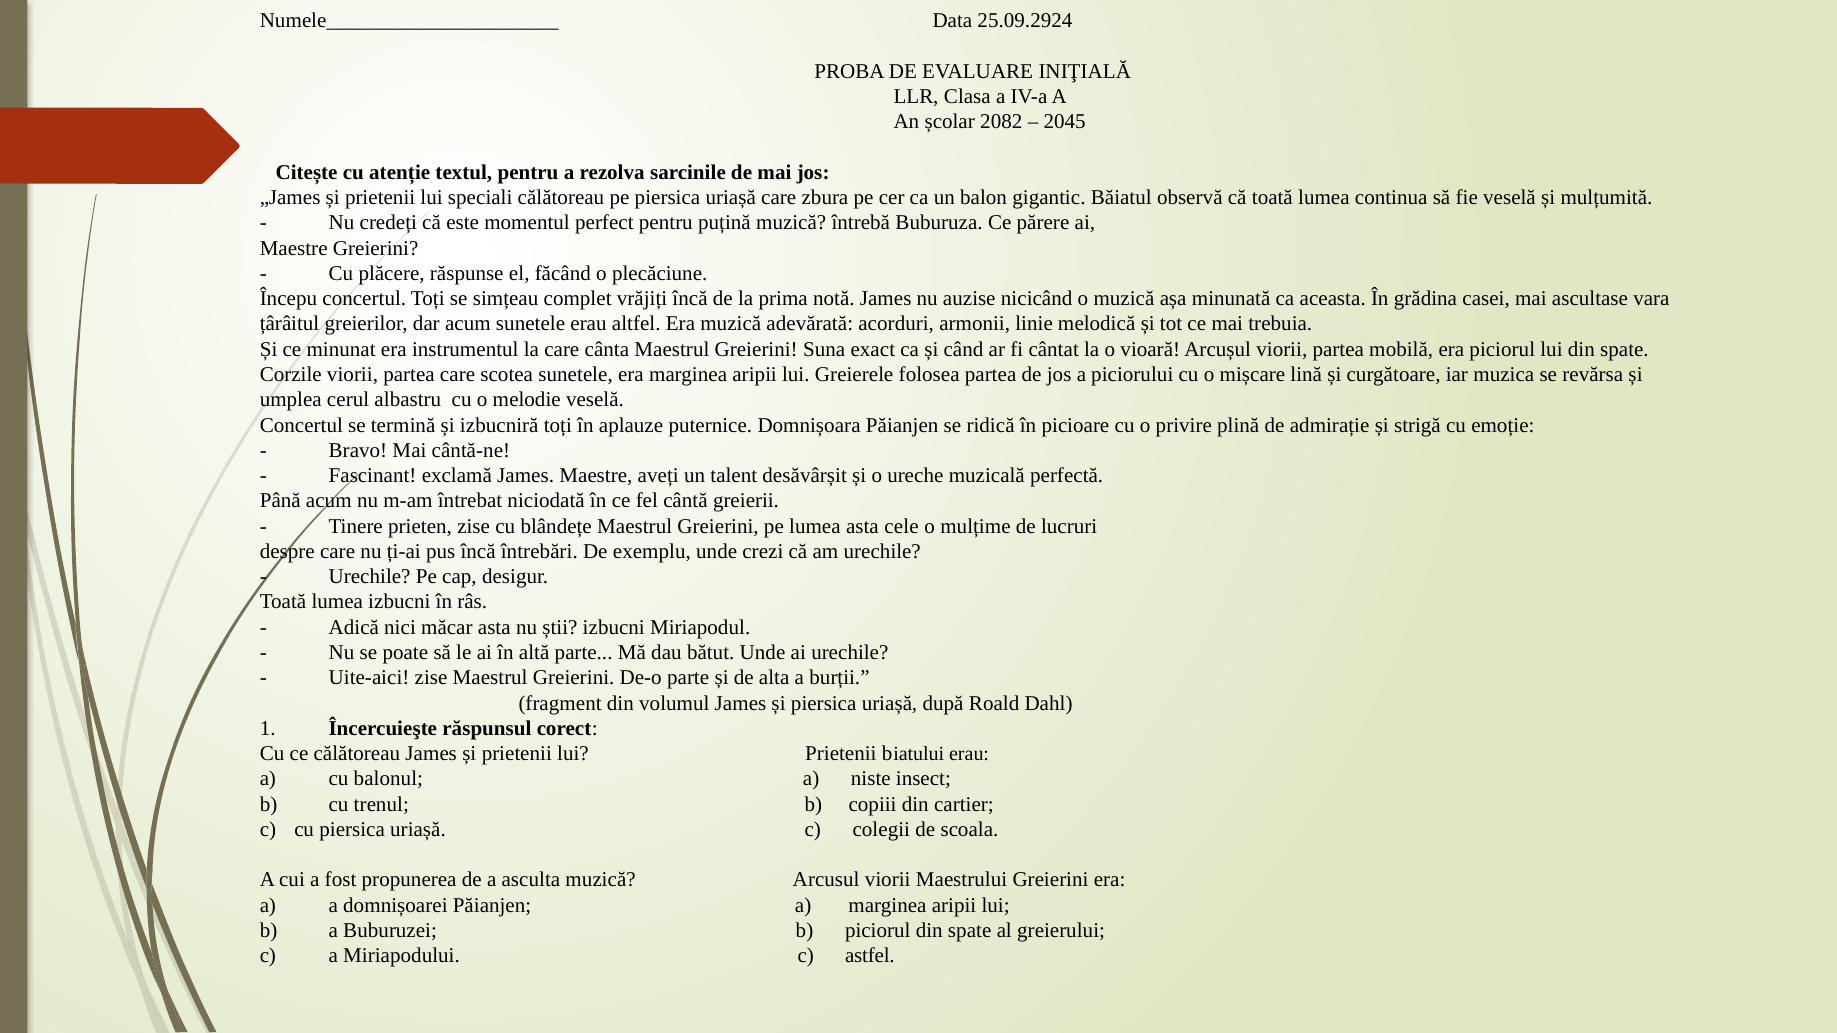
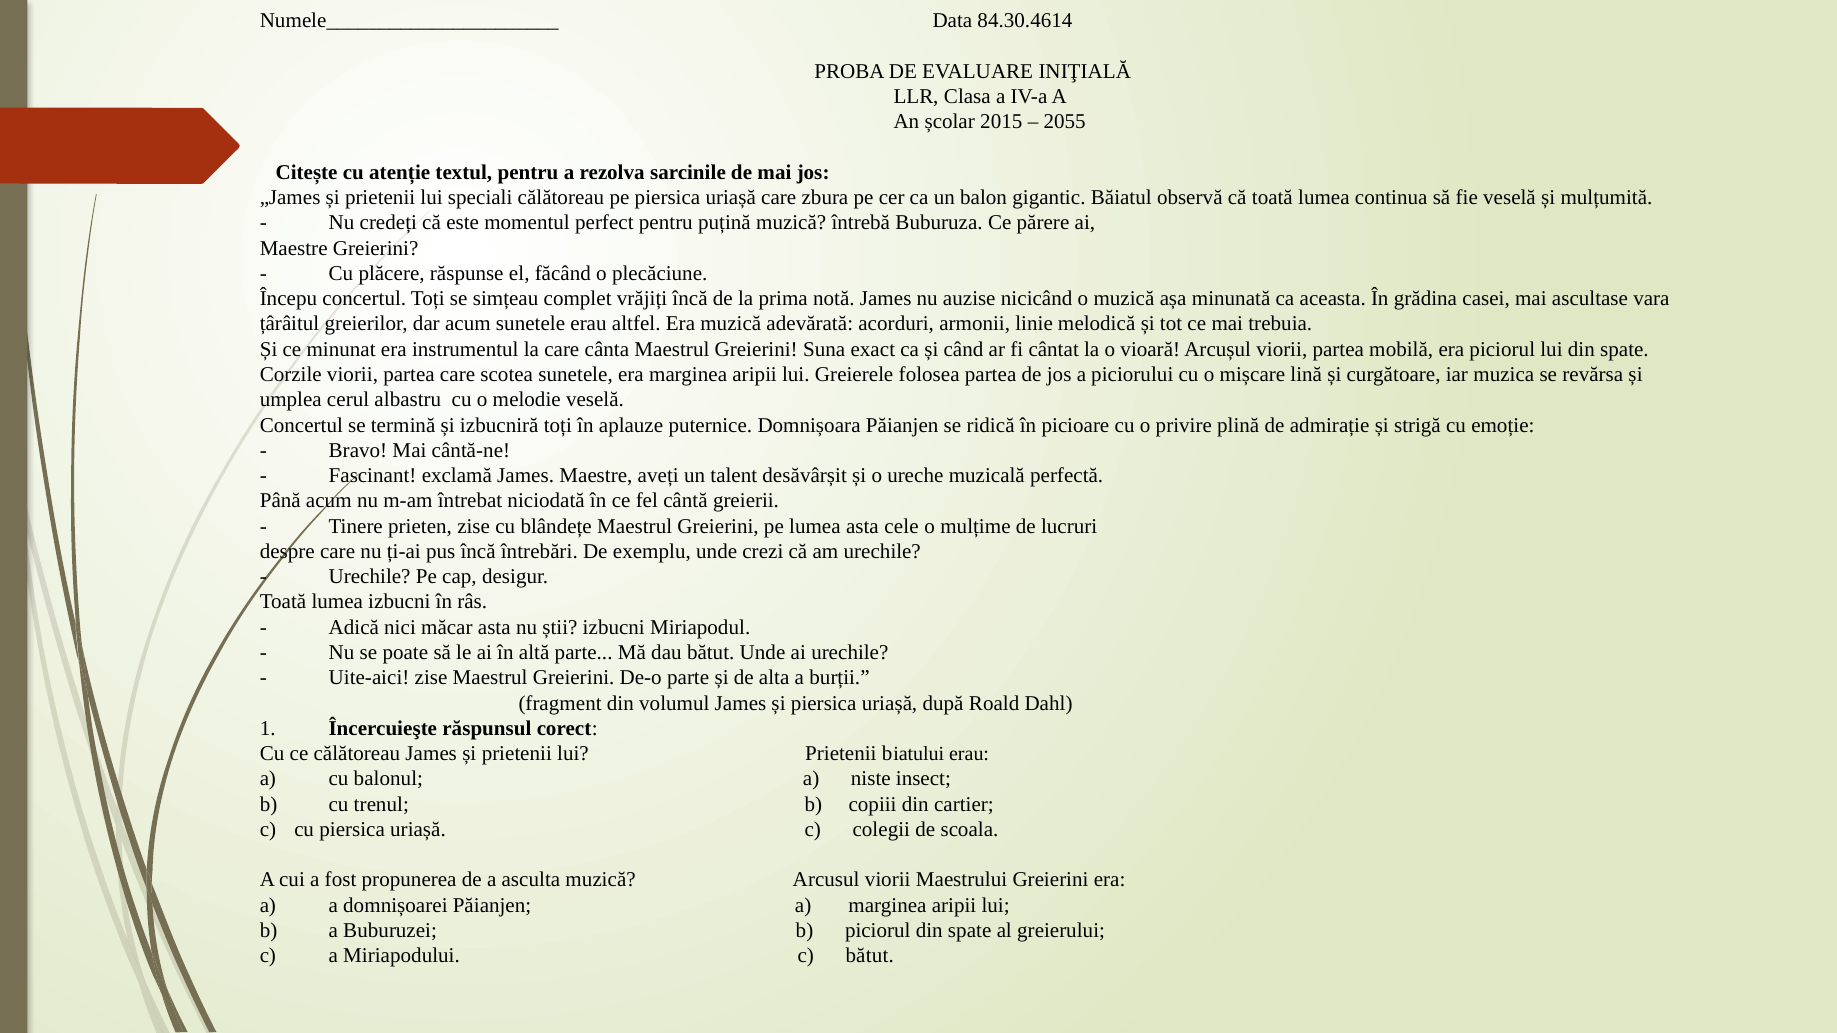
25.09.2924: 25.09.2924 -> 84.30.4614
2082: 2082 -> 2015
2045: 2045 -> 2055
c astfel: astfel -> bătut
